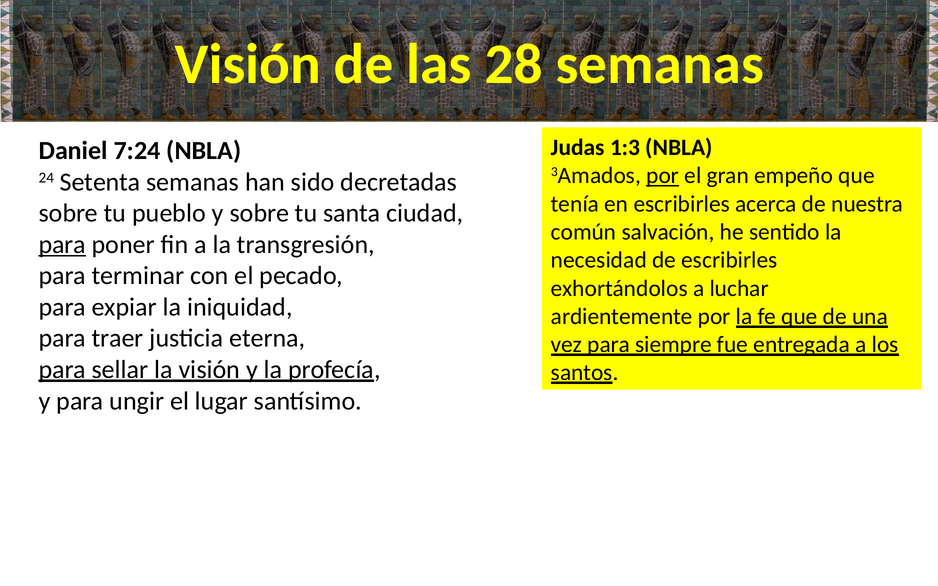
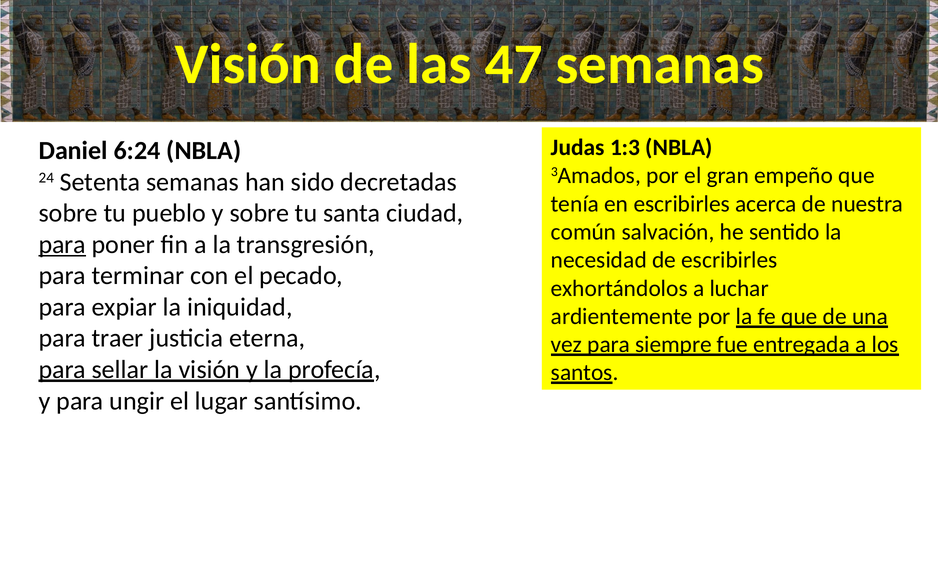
28: 28 -> 47
7:24: 7:24 -> 6:24
por at (663, 176) underline: present -> none
